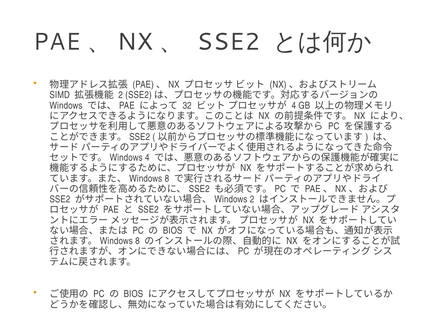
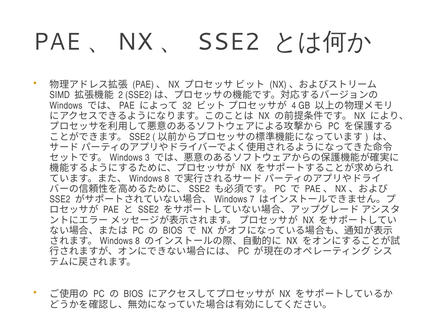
Windows 4: 4 -> 3
Windows 2: 2 -> 7
